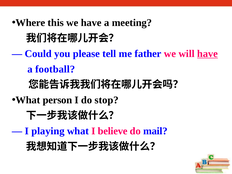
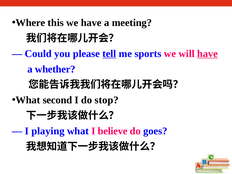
tell underline: none -> present
father: father -> sports
football: football -> whether
person: person -> second
mail: mail -> goes
